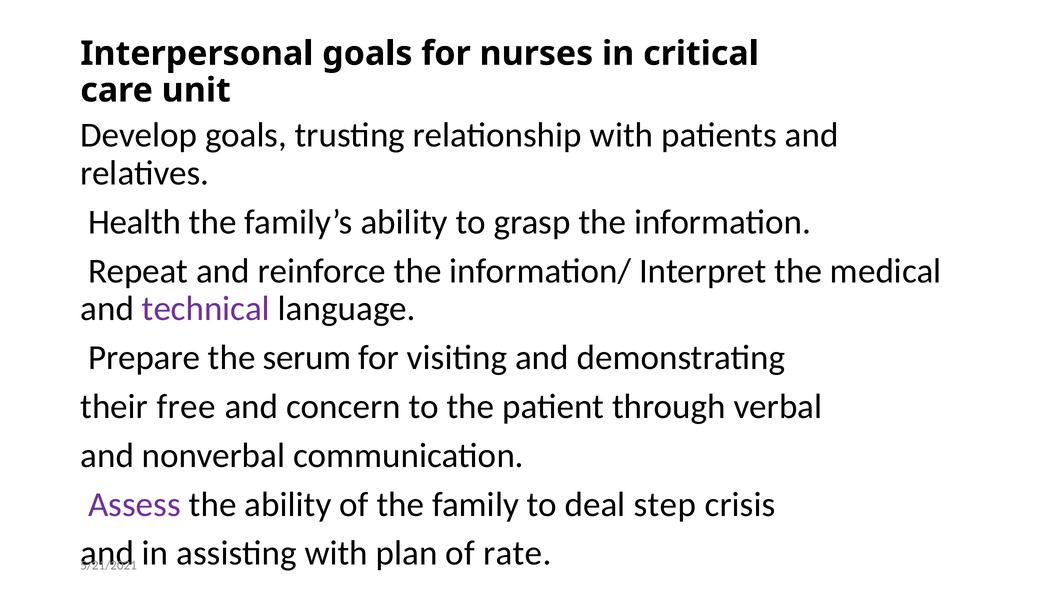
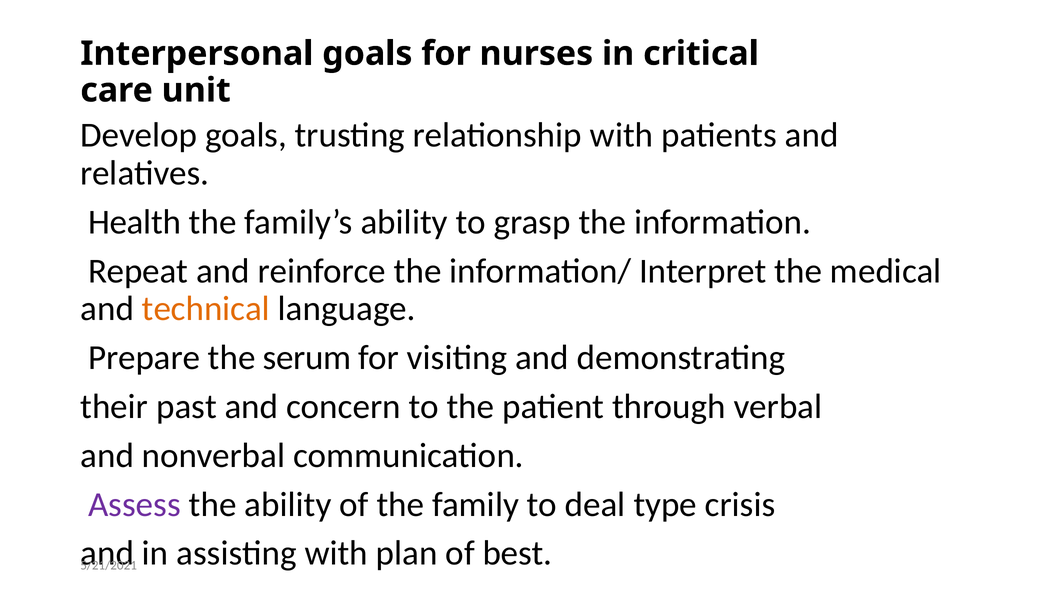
technical colour: purple -> orange
free: free -> past
step: step -> type
rate: rate -> best
